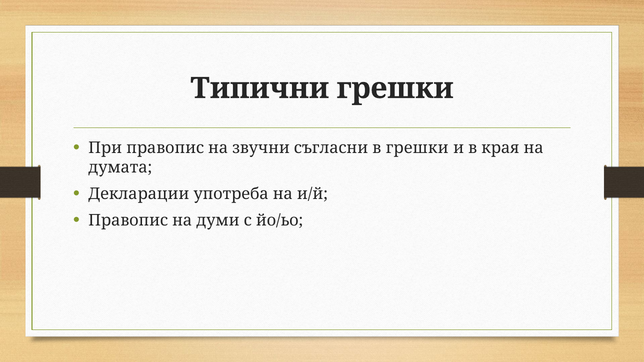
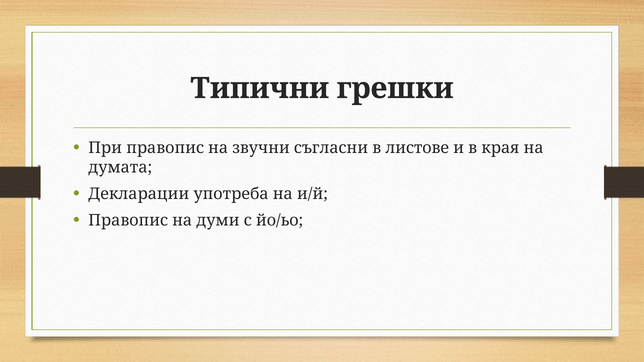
в грешки: грешки -> листове
